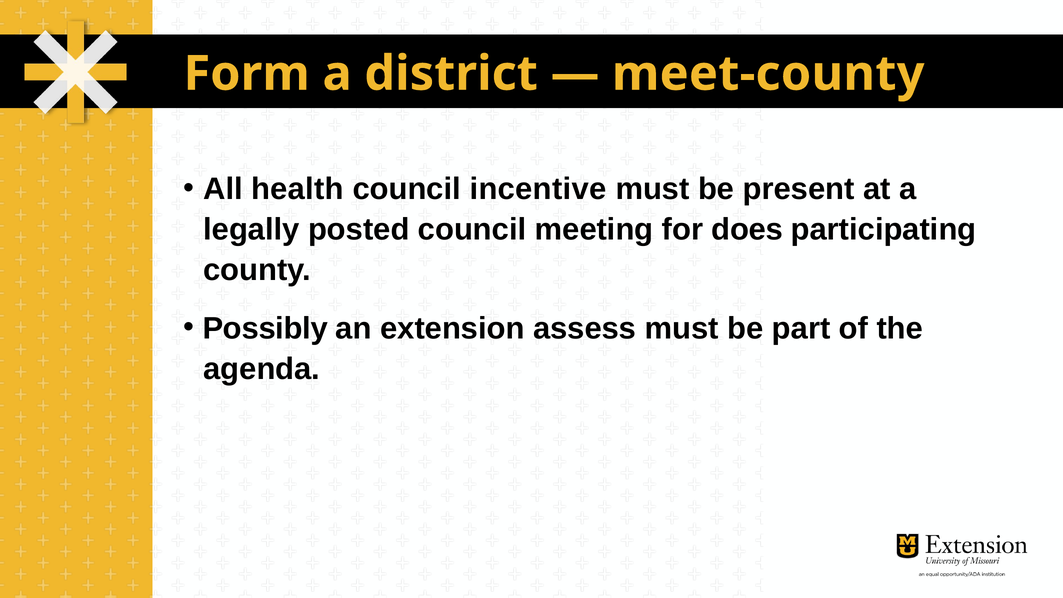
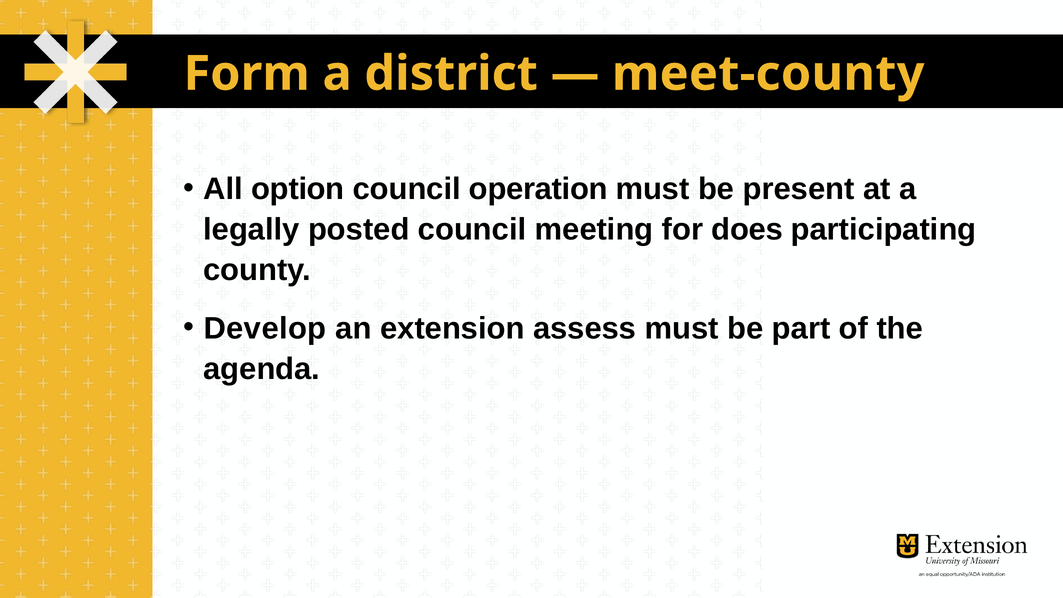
health: health -> option
incentive: incentive -> operation
Possibly: Possibly -> Develop
